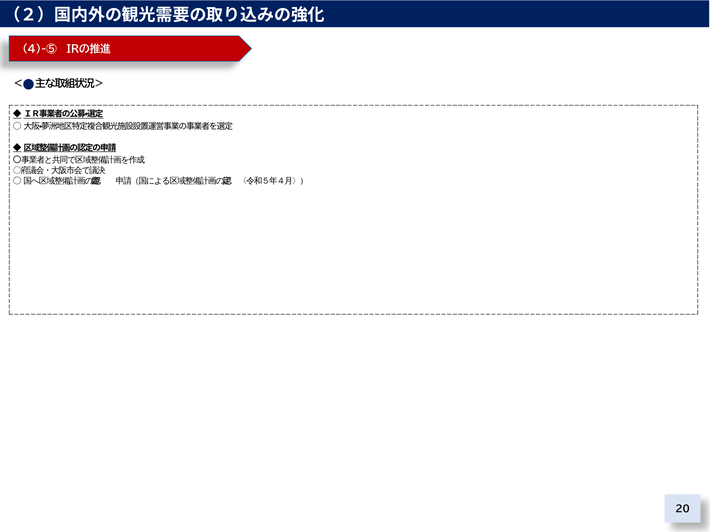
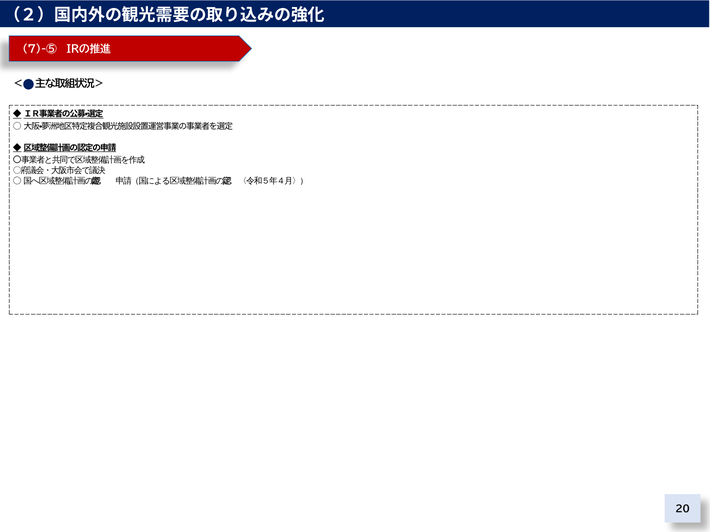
4)-⑤: 4)-⑤ -> 7)-⑤
